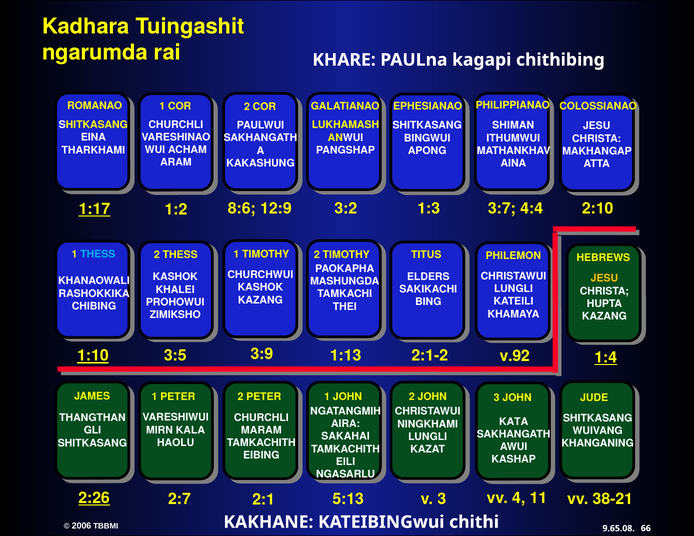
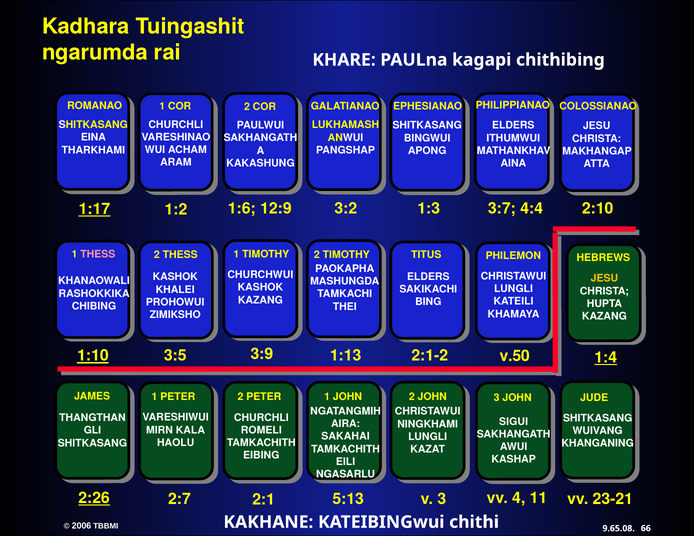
SHIMAN at (513, 126): SHIMAN -> ELDERS
8:6: 8:6 -> 1:6
THESS at (98, 254) colour: light blue -> pink
v.92: v.92 -> v.50
KATA: KATA -> SIGUI
MARAM: MARAM -> ROMELI
38-21: 38-21 -> 23-21
